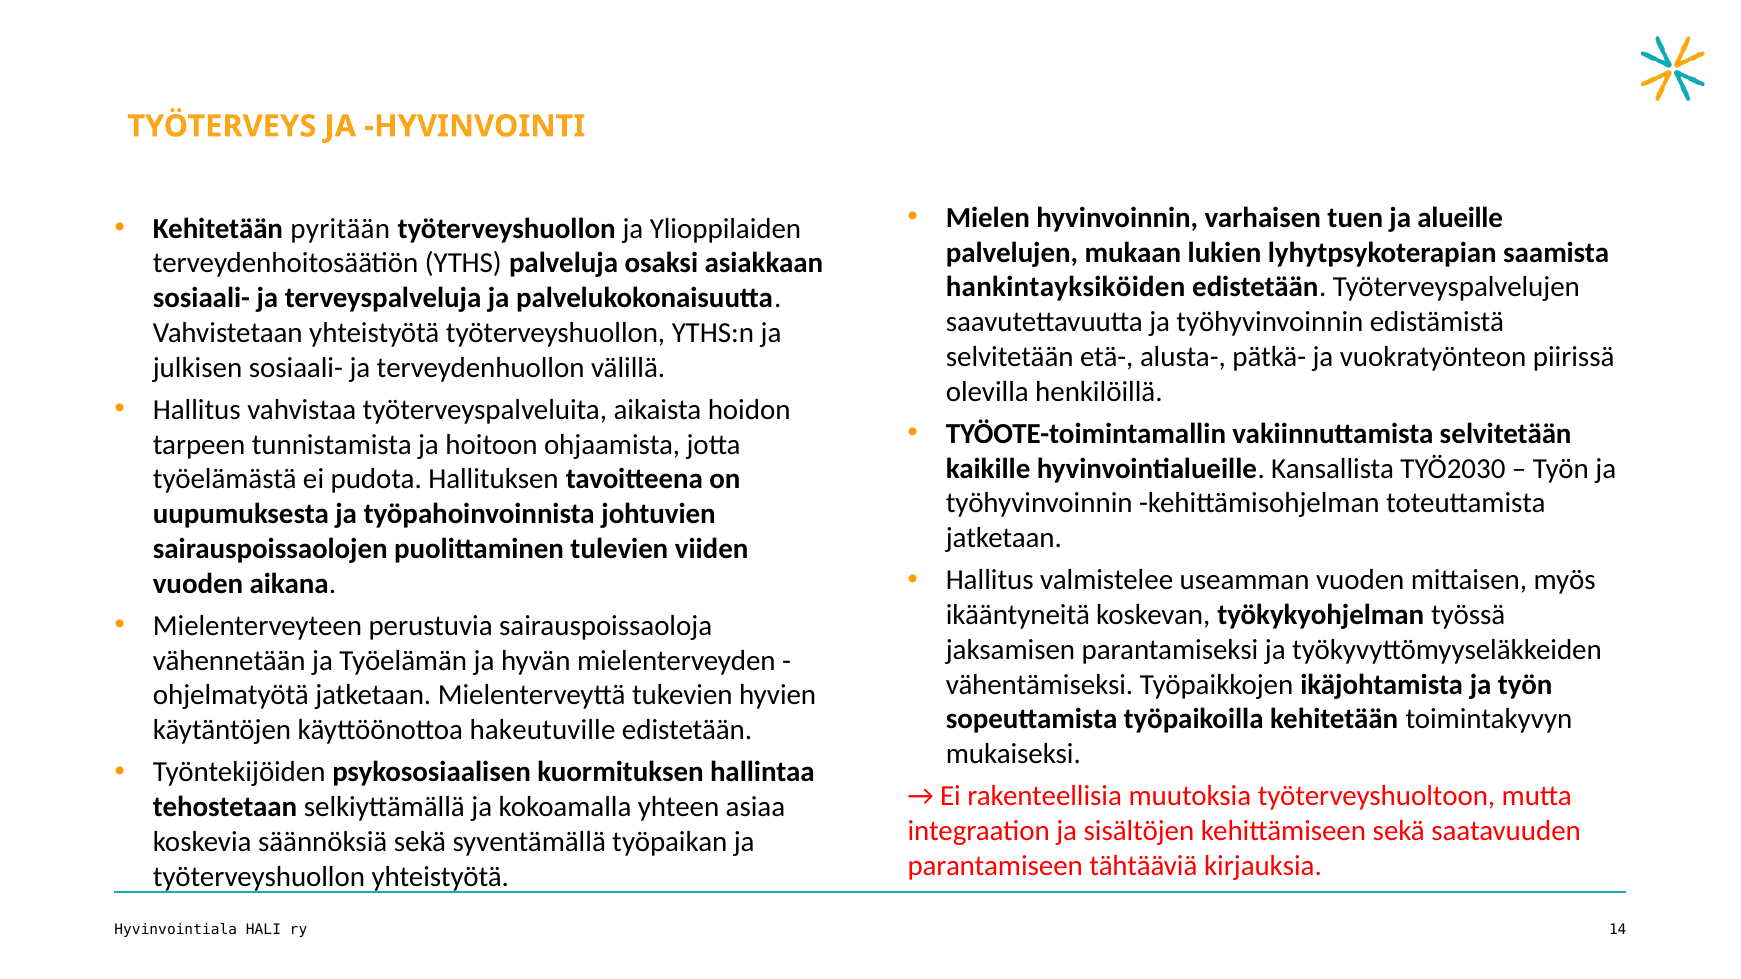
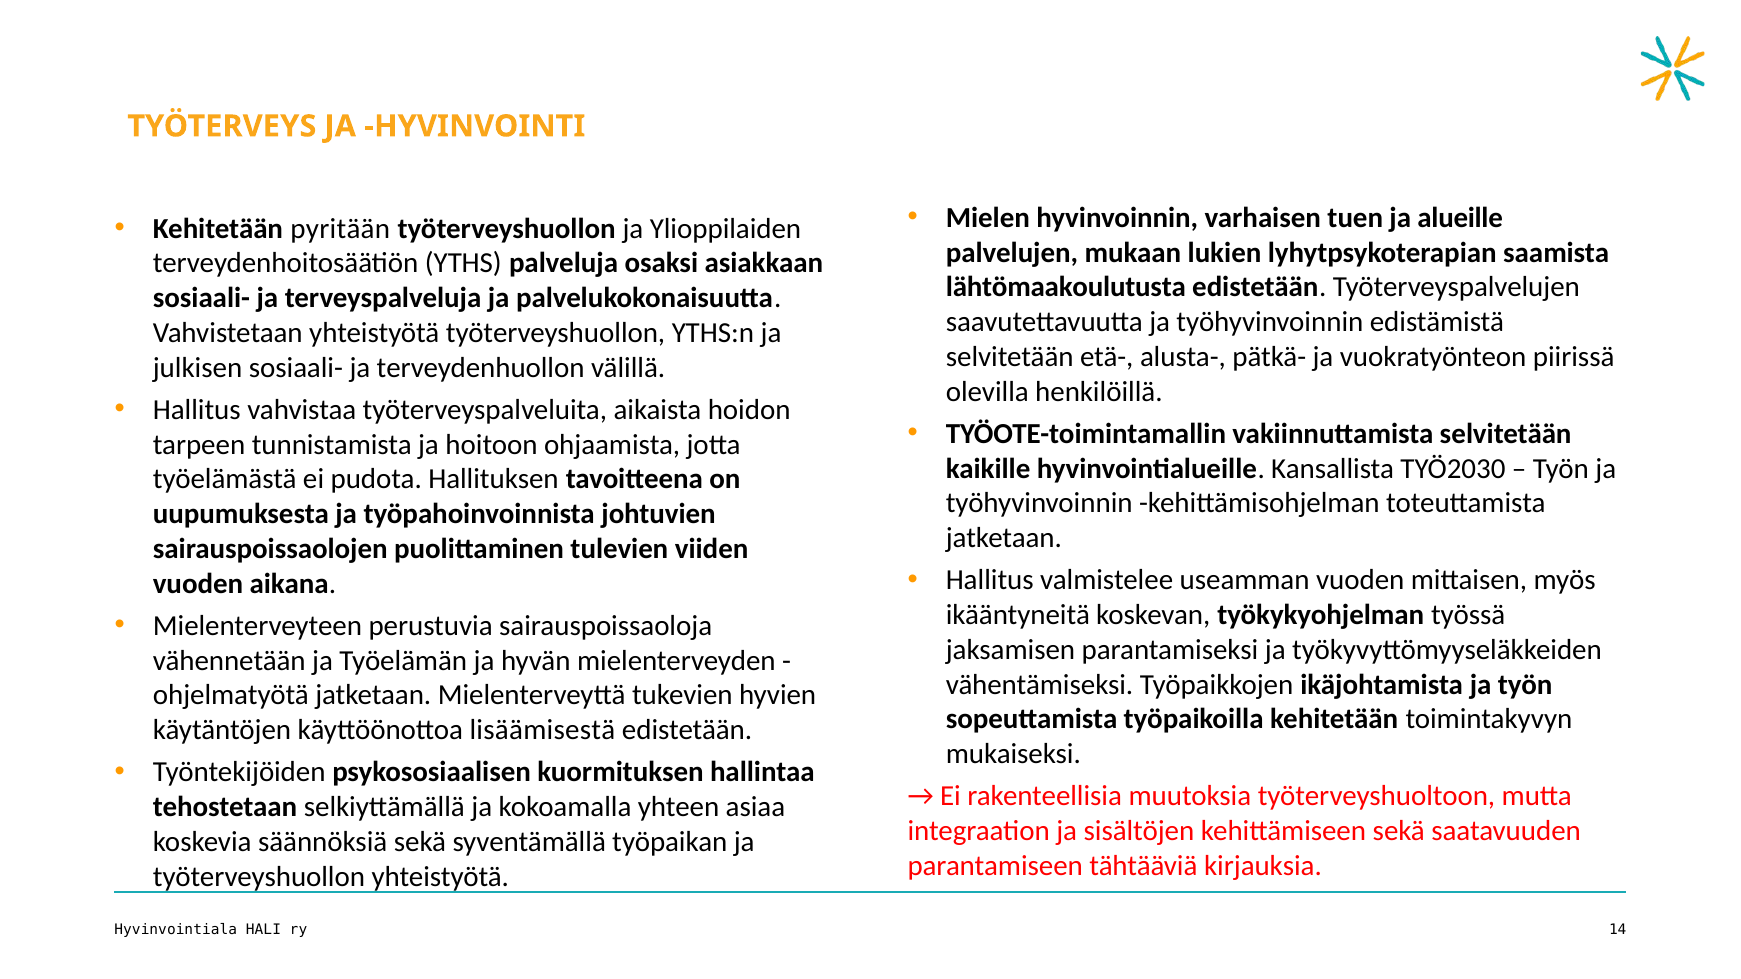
hankintayksiköiden: hankintayksiköiden -> lähtömaakoulutusta
hakeutuville: hakeutuville -> lisäämisestä
